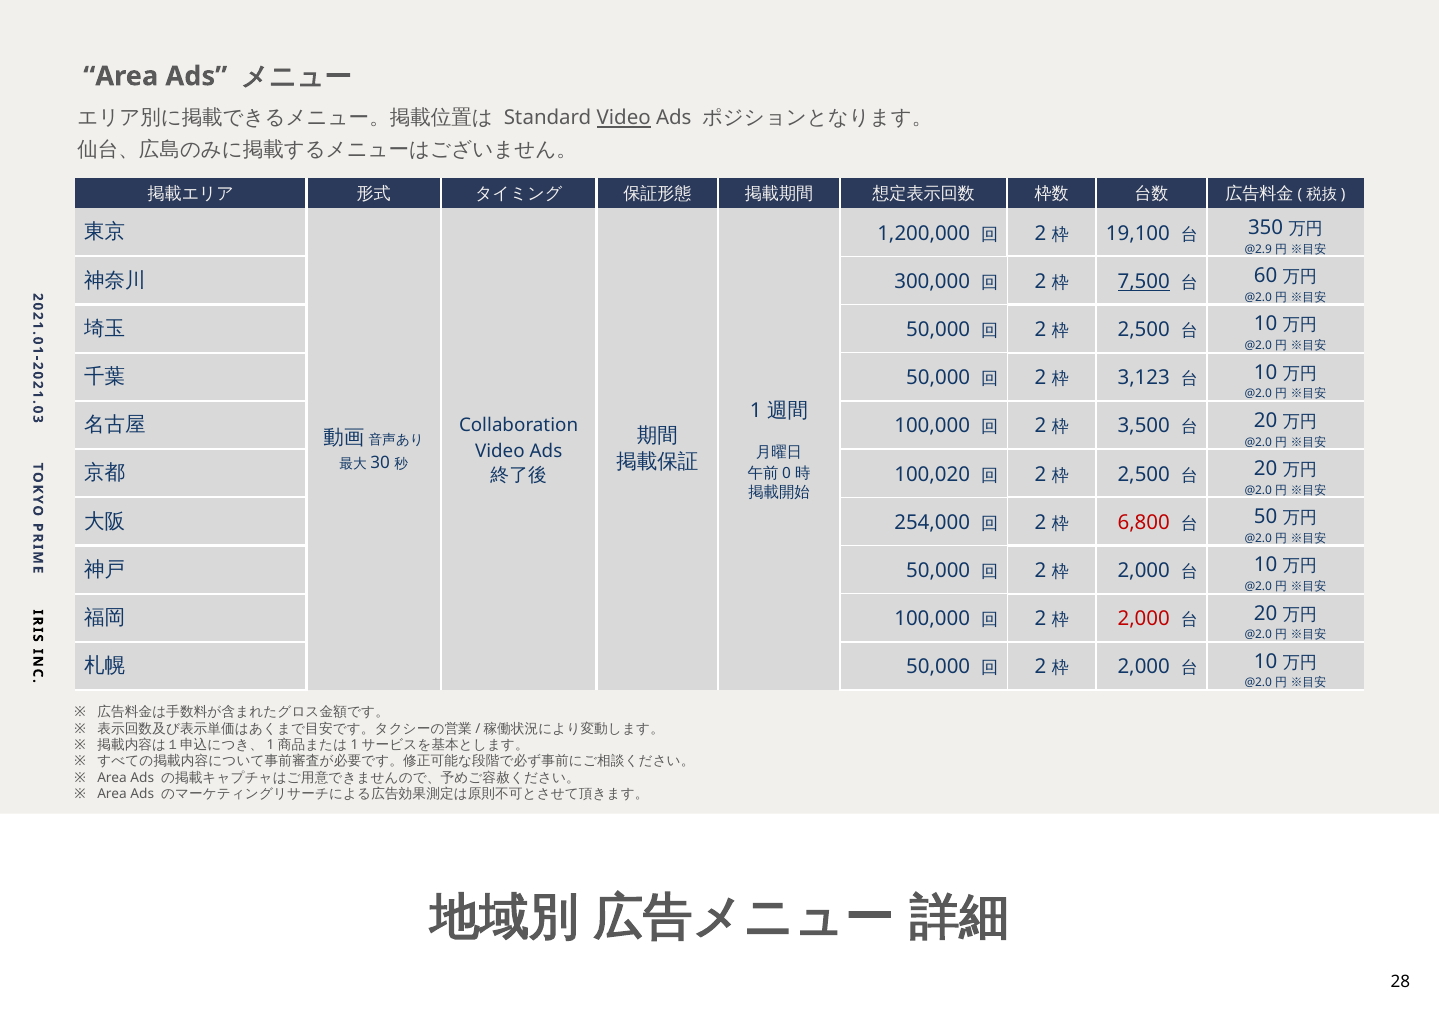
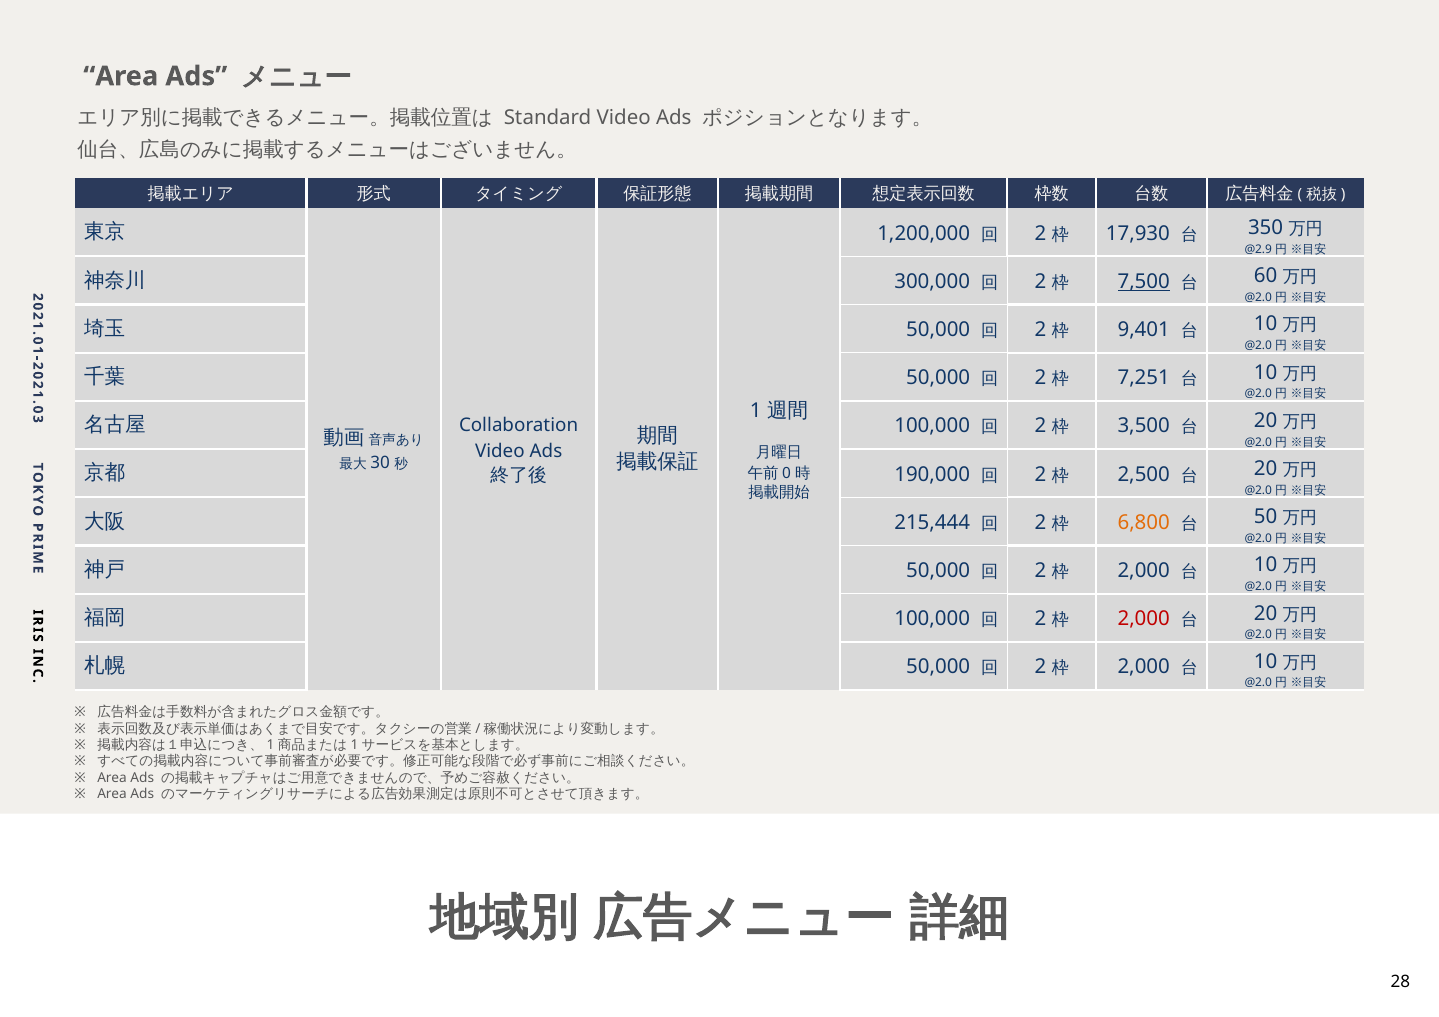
Video at (624, 118) underline: present -> none
19,100: 19,100 -> 17,930
2,500 at (1144, 330): 2,500 -> 9,401
3,123: 3,123 -> 7,251
100,020: 100,020 -> 190,000
254,000: 254,000 -> 215,444
6,800 colour: red -> orange
